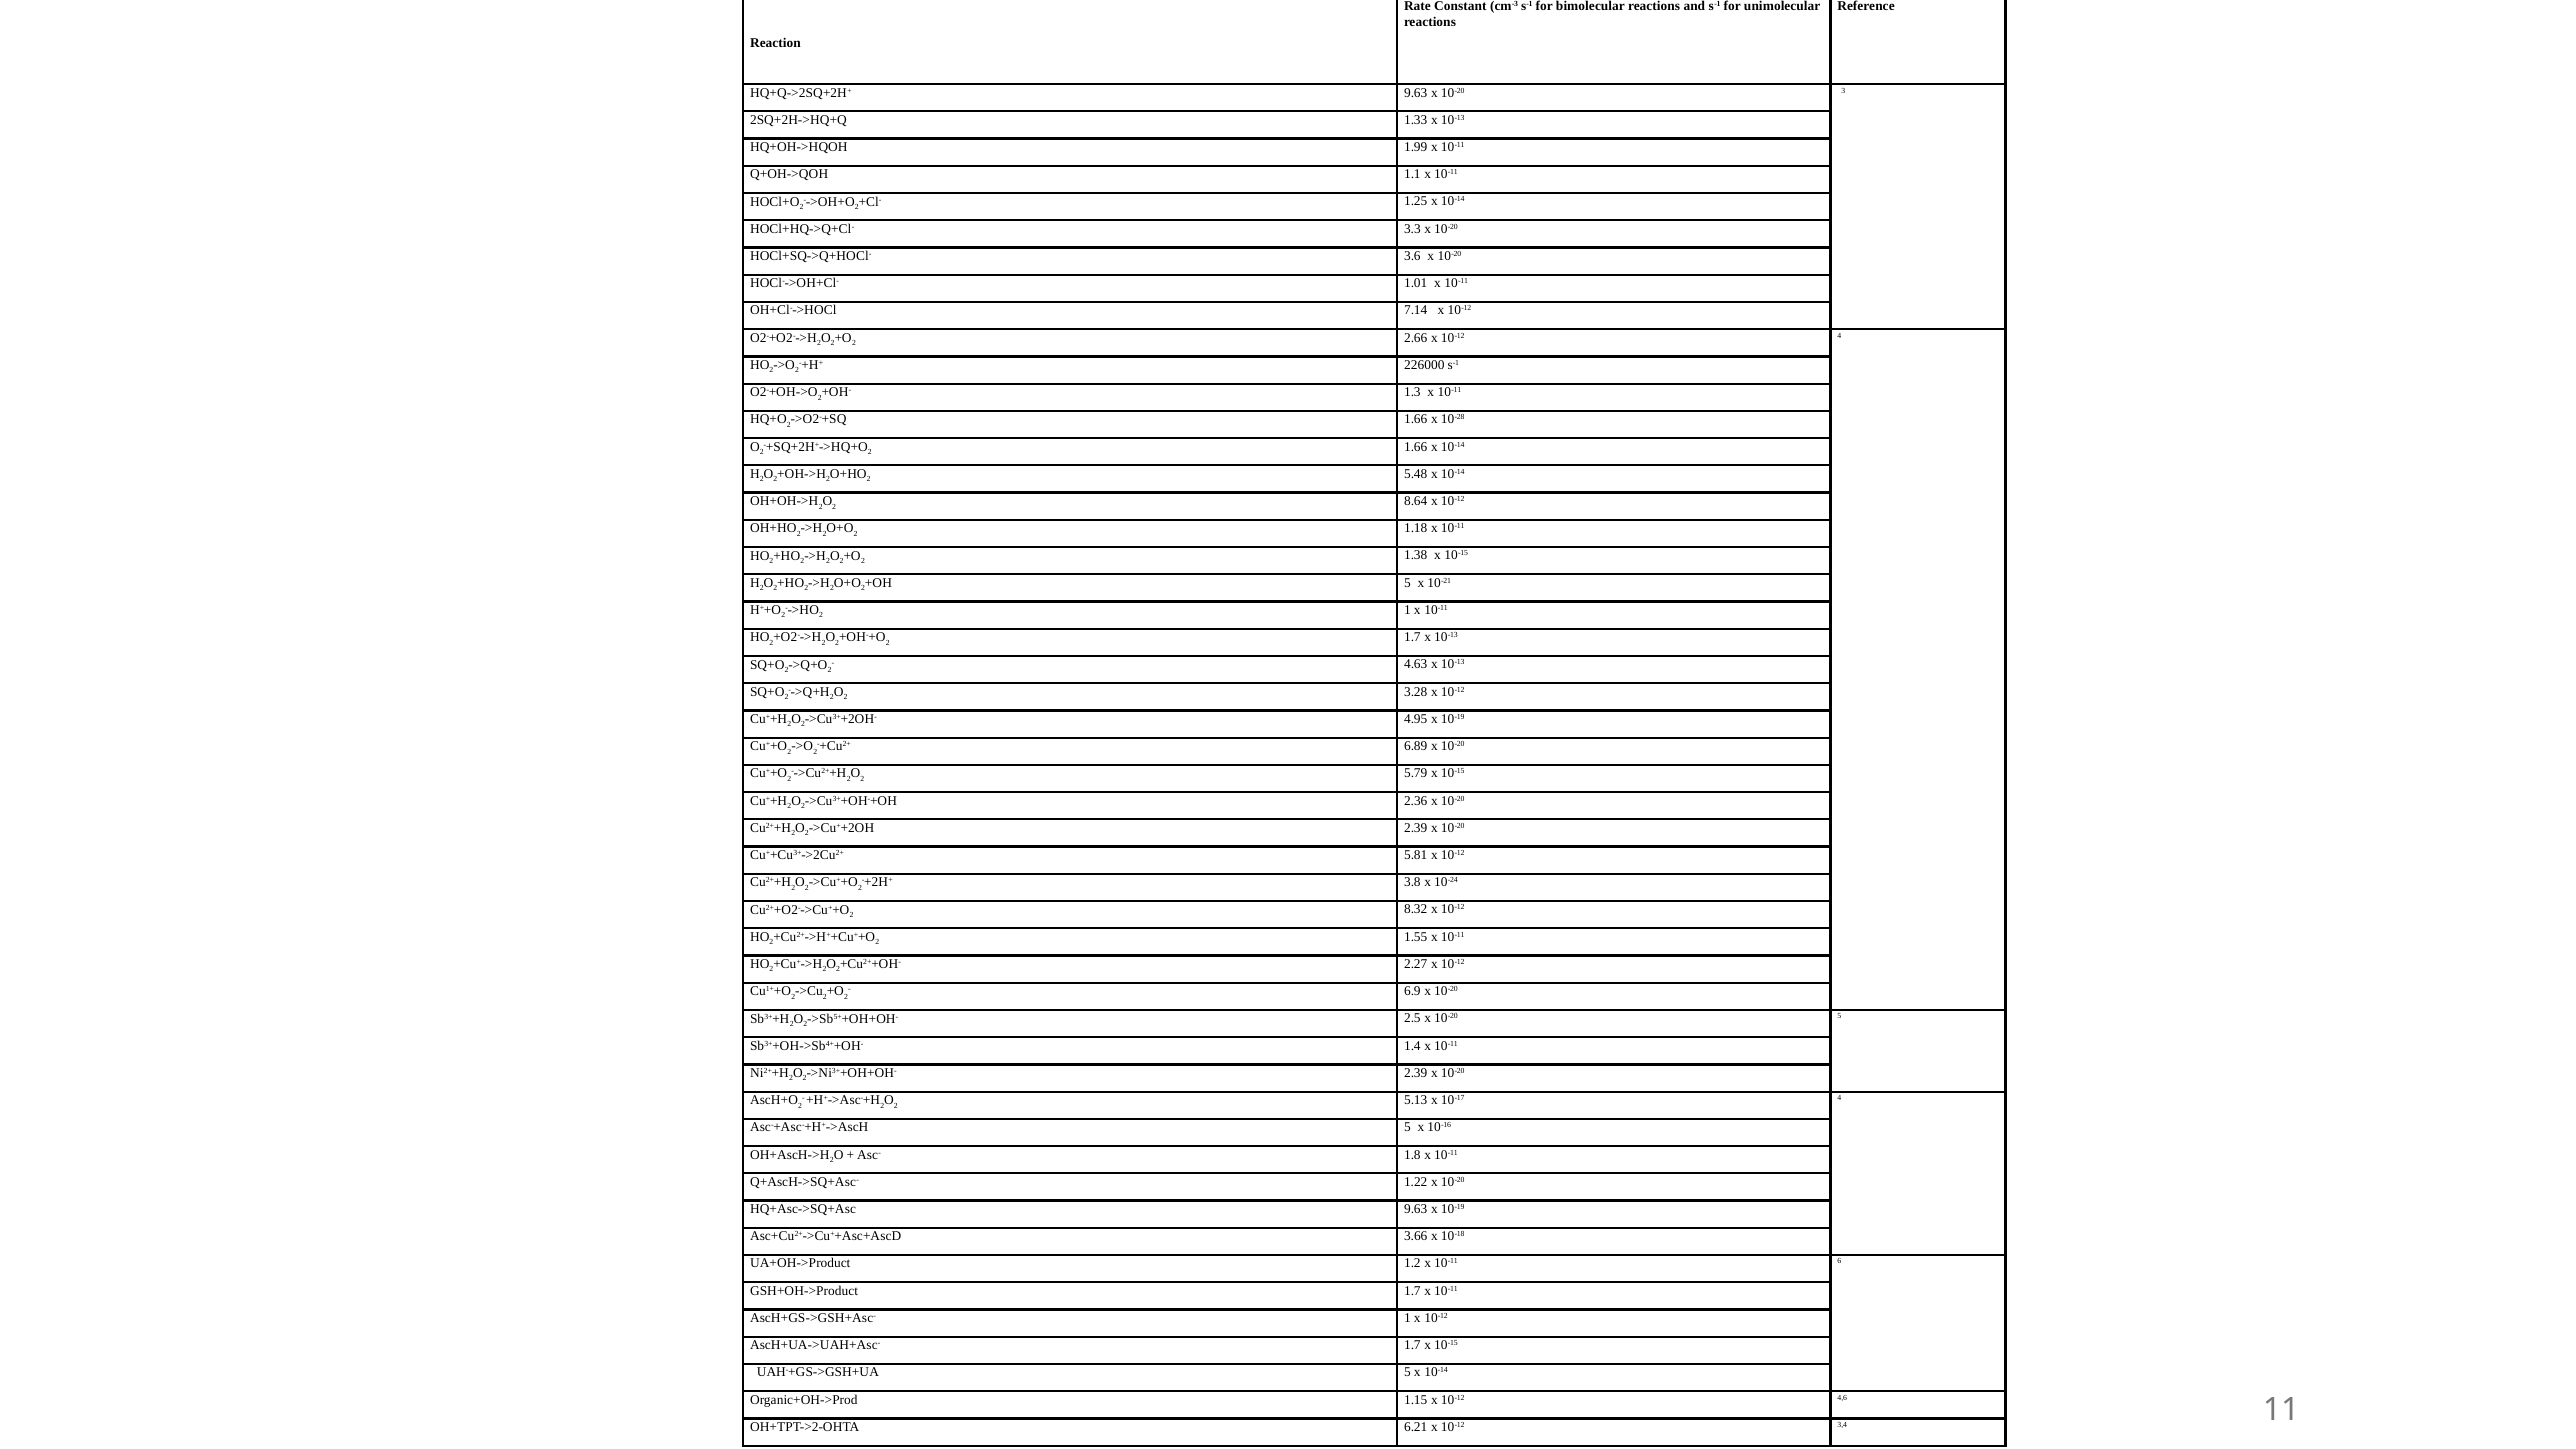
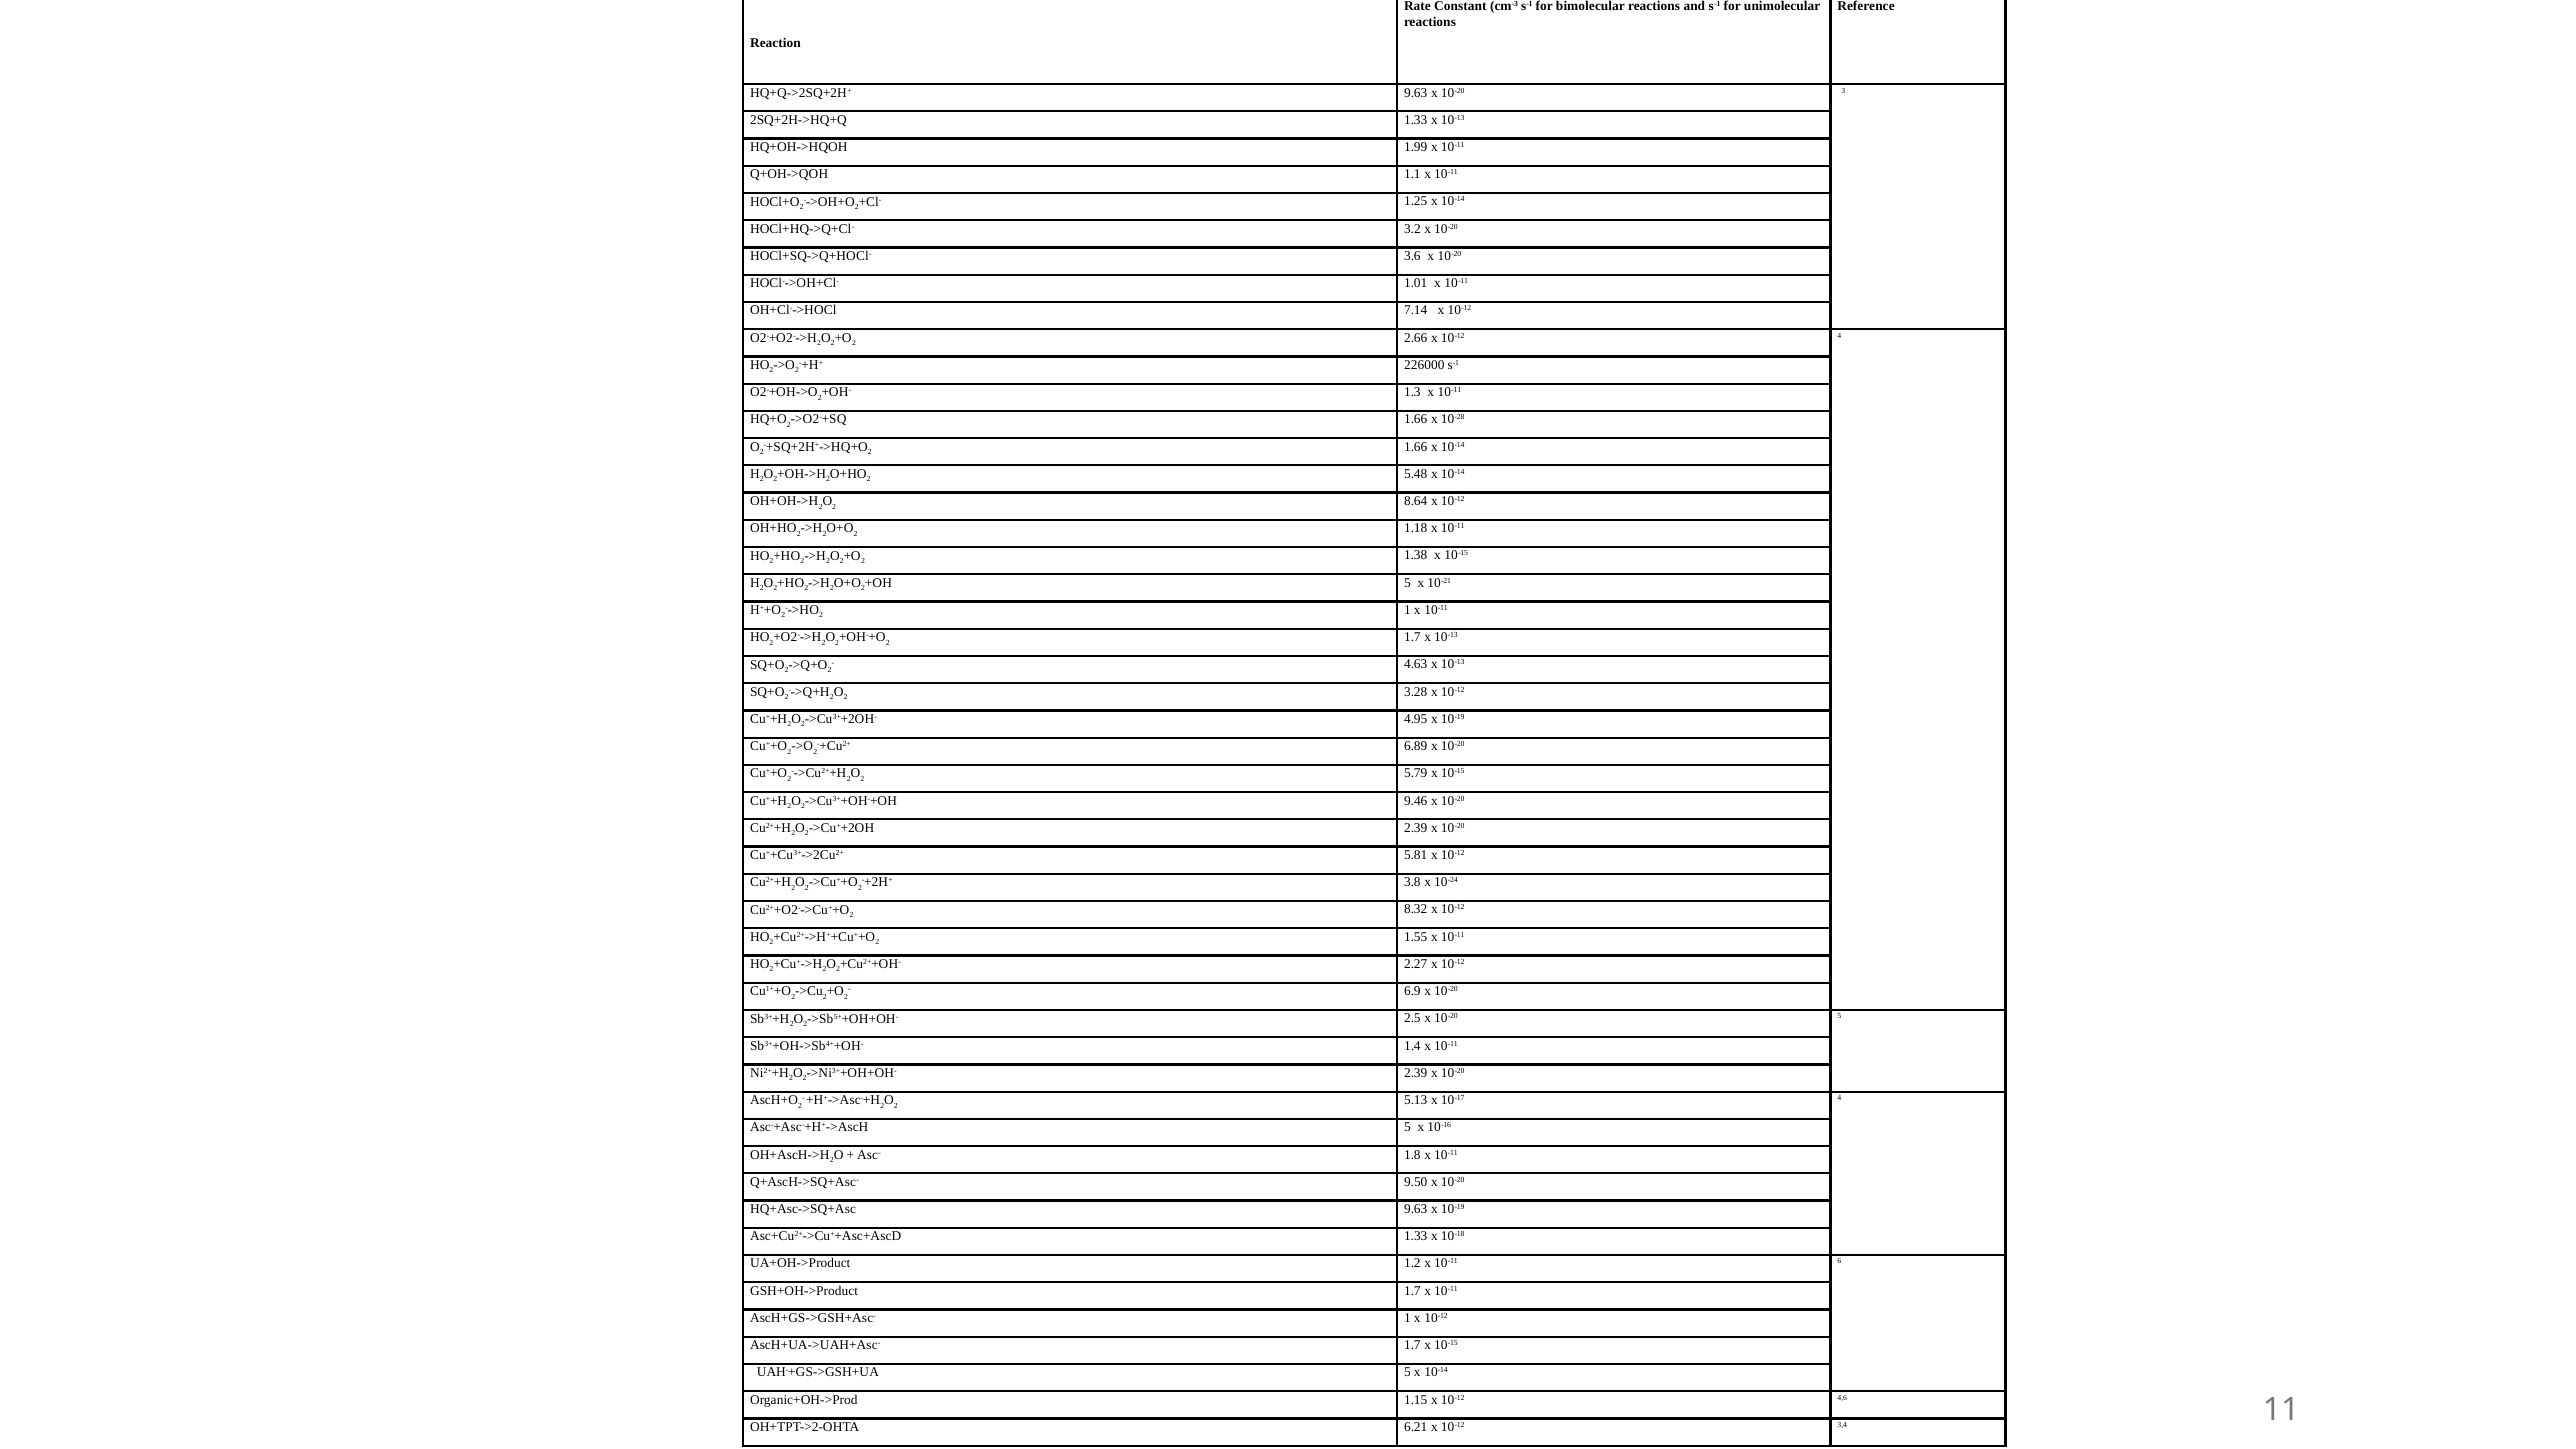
3.3: 3.3 -> 3.2
2.36: 2.36 -> 9.46
1.22: 1.22 -> 9.50
Asc+Cu2+->Cu++Asc+AscD 3.66: 3.66 -> 1.33
